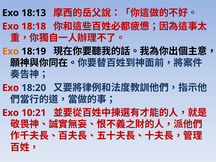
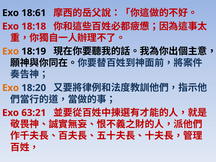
18:13: 18:13 -> 18:61
Exo at (11, 88) colour: red -> orange
10:21: 10:21 -> 63:21
